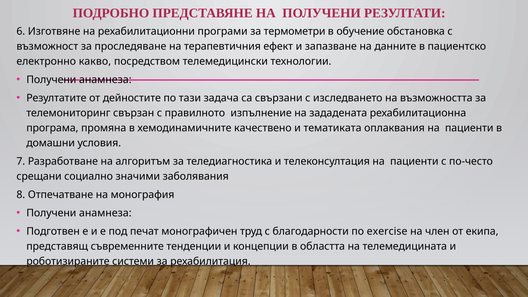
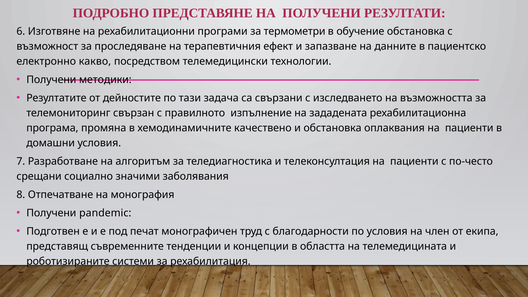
анамнеза at (105, 80): анамнеза -> методики
и тематиката: тематиката -> обстановка
анамнеза at (105, 213): анамнеза -> pandemic
по exercise: exercise -> условия
